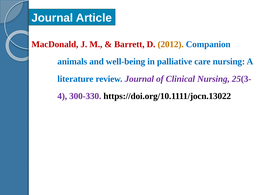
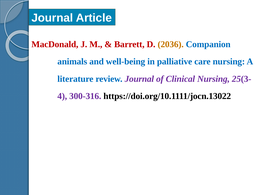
2012: 2012 -> 2036
300-330: 300-330 -> 300-316
